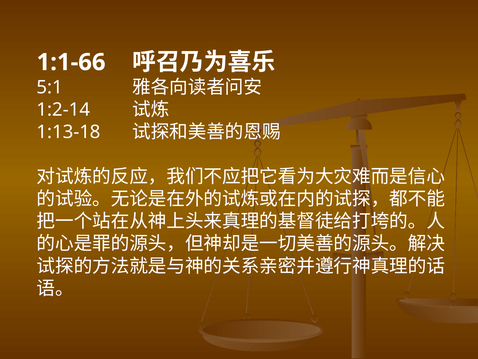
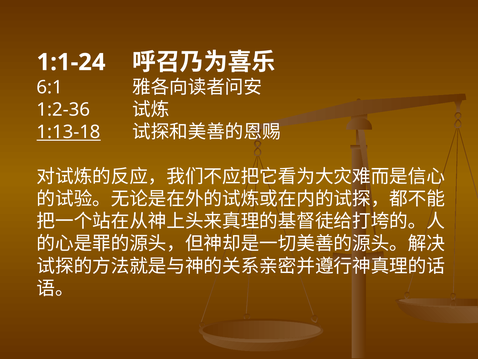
1:1-66: 1:1-66 -> 1:1-24
5:1: 5:1 -> 6:1
1:2-14: 1:2-14 -> 1:2-36
1:13-18 underline: none -> present
